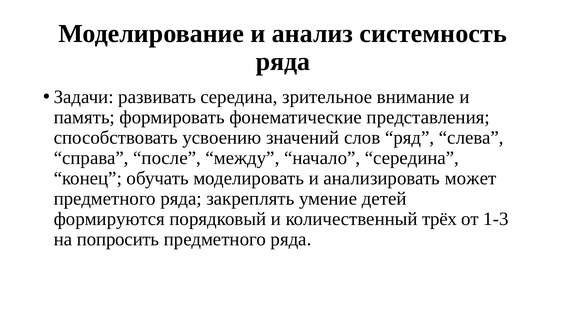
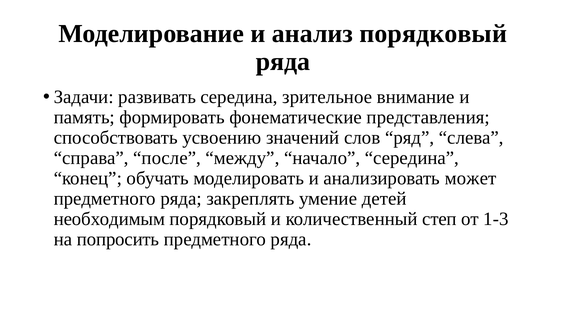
анализ системность: системность -> порядковый
формируются: формируются -> необходимым
трёх: трёх -> степ
